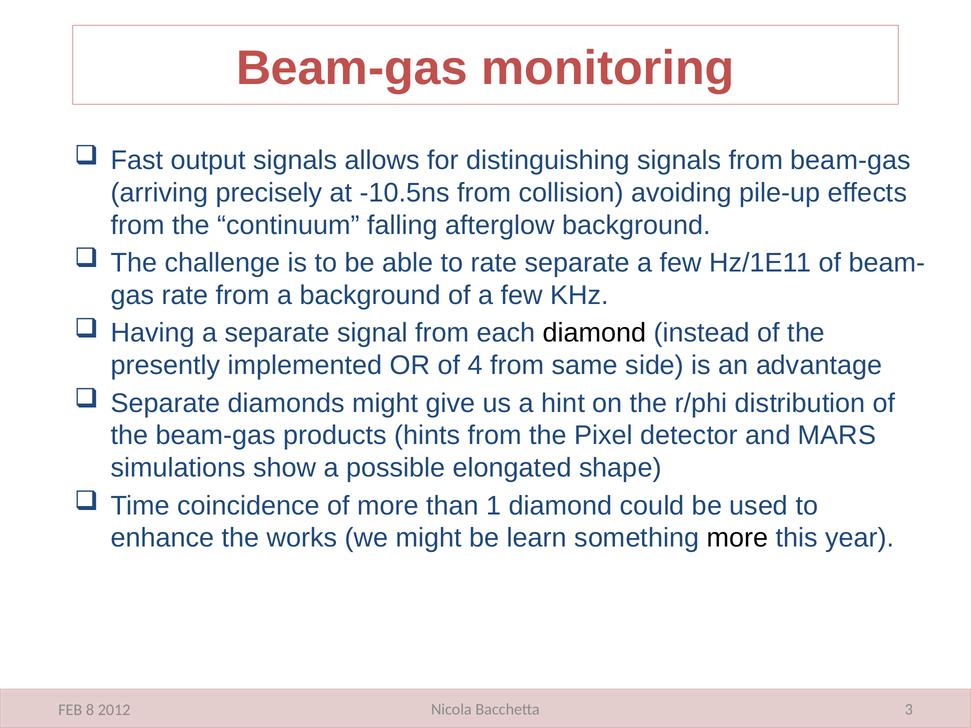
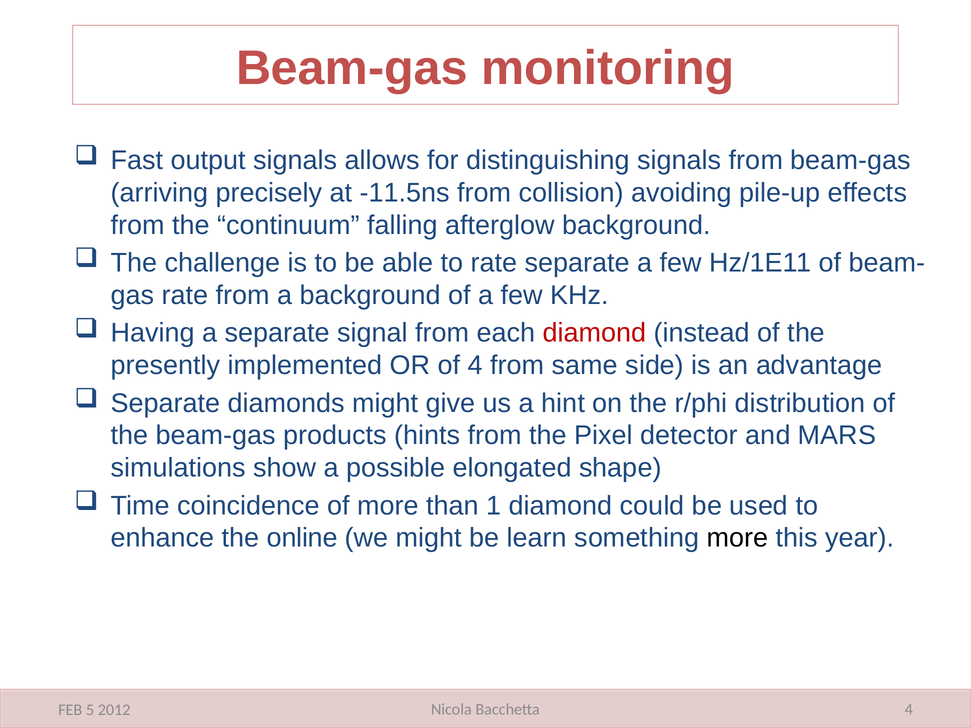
-10.5ns: -10.5ns -> -11.5ns
diamond at (595, 333) colour: black -> red
works: works -> online
Bacchetta 3: 3 -> 4
8: 8 -> 5
